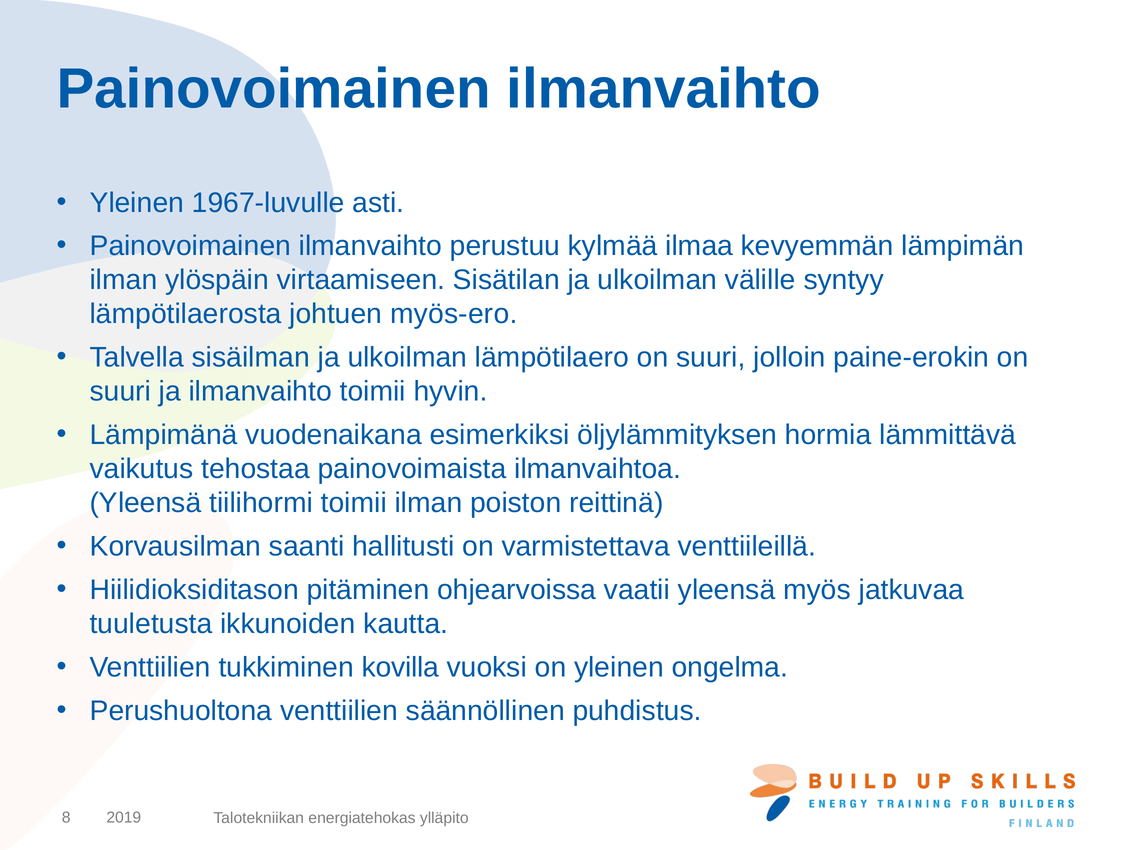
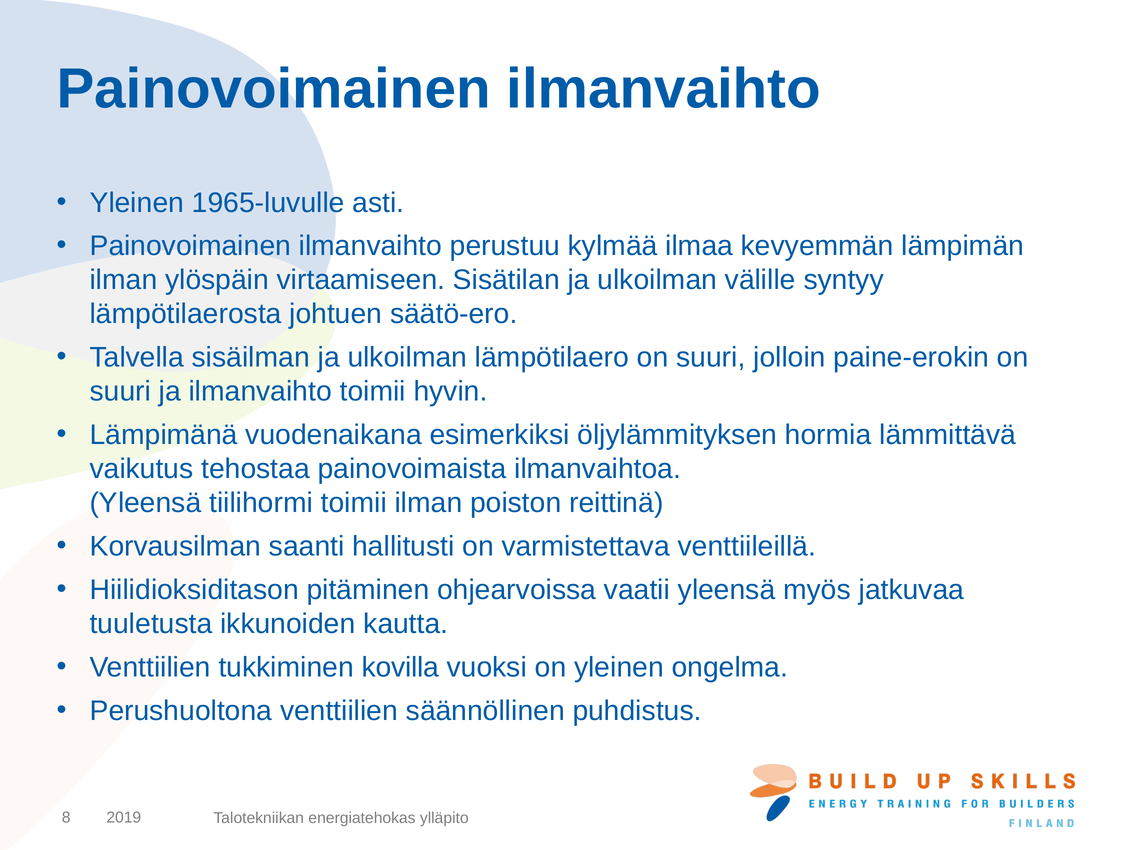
1967-luvulle: 1967-luvulle -> 1965-luvulle
myös-ero: myös-ero -> säätö-ero
